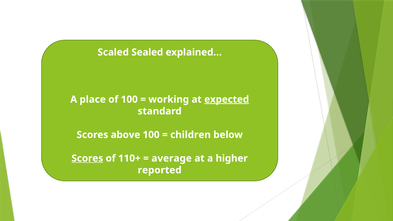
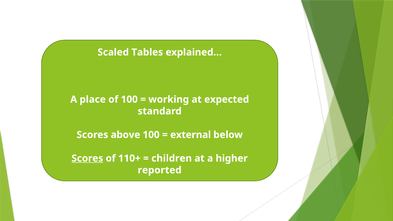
Sealed: Sealed -> Tables
expected underline: present -> none
children: children -> external
average: average -> children
